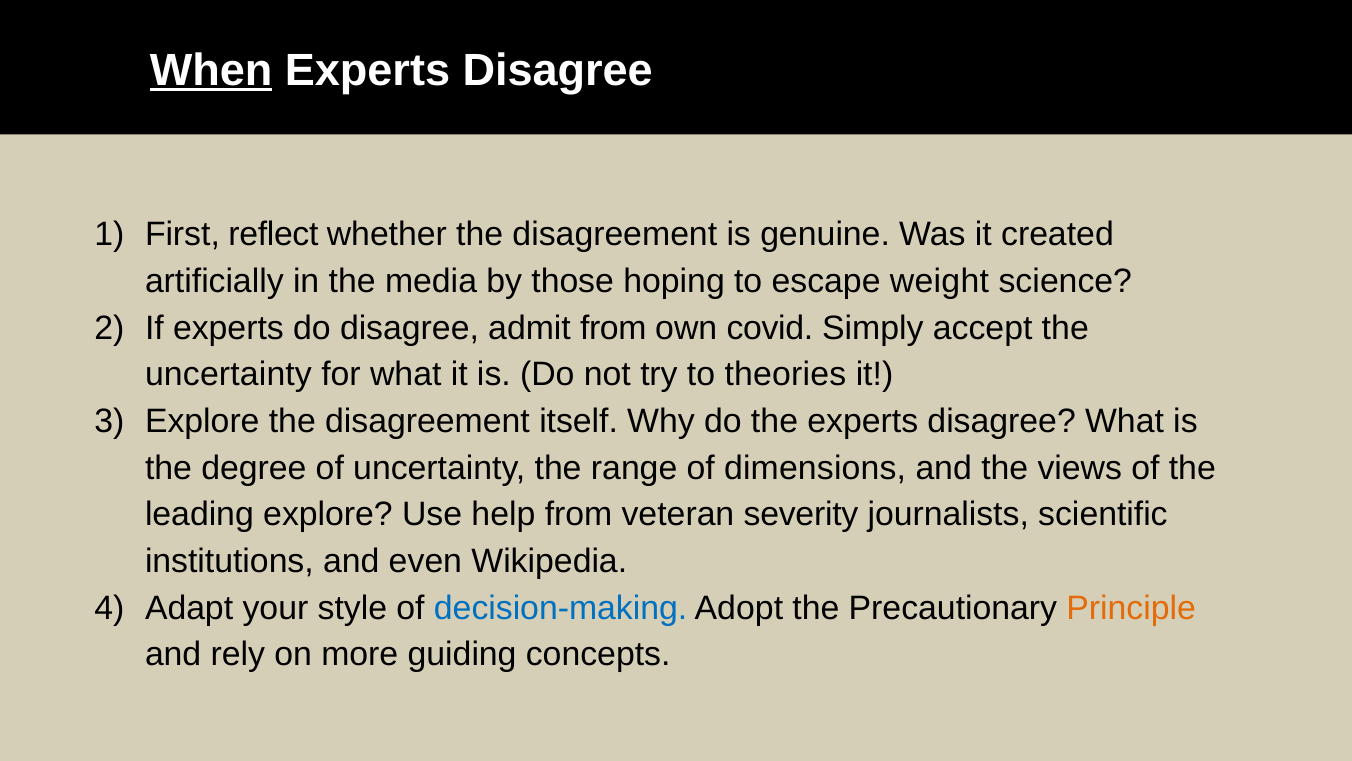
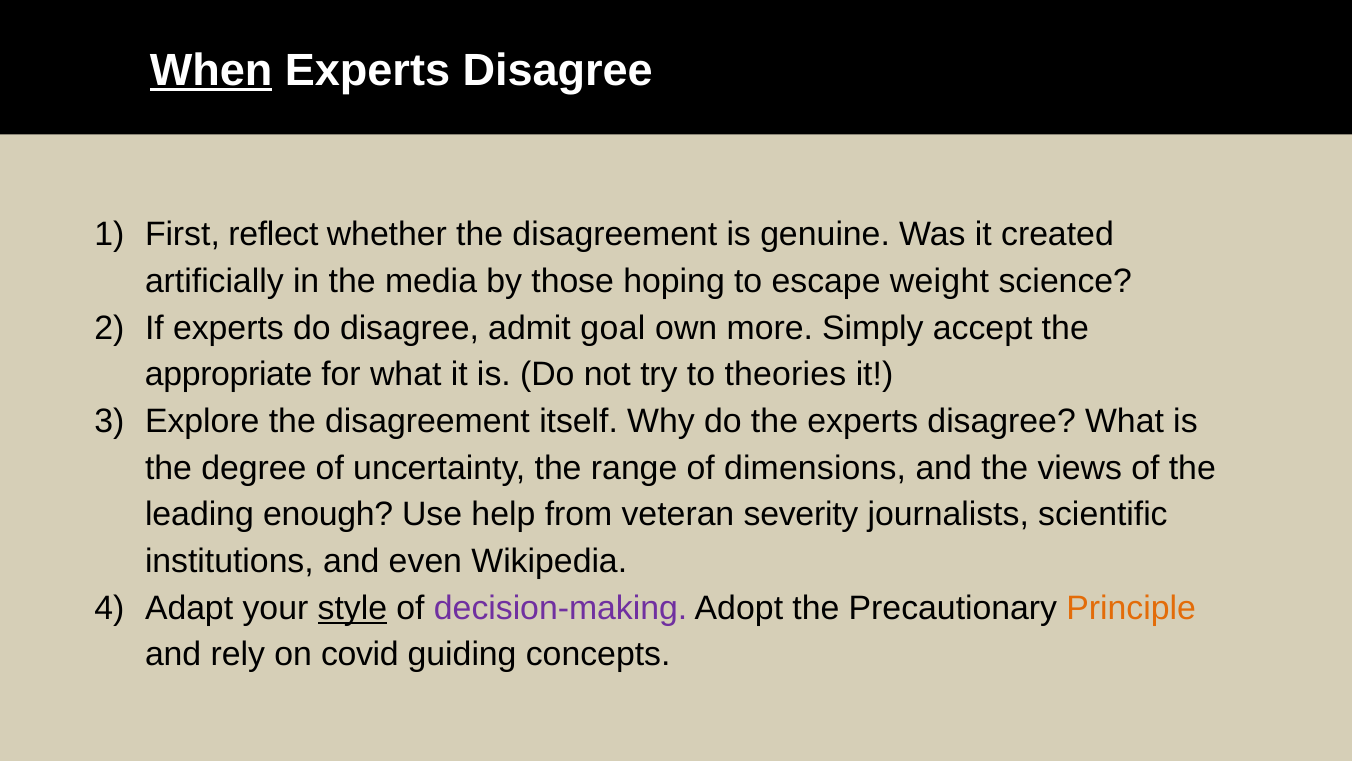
admit from: from -> goal
covid: covid -> more
uncertainty at (228, 375): uncertainty -> appropriate
leading explore: explore -> enough
style underline: none -> present
decision-making colour: blue -> purple
more: more -> covid
